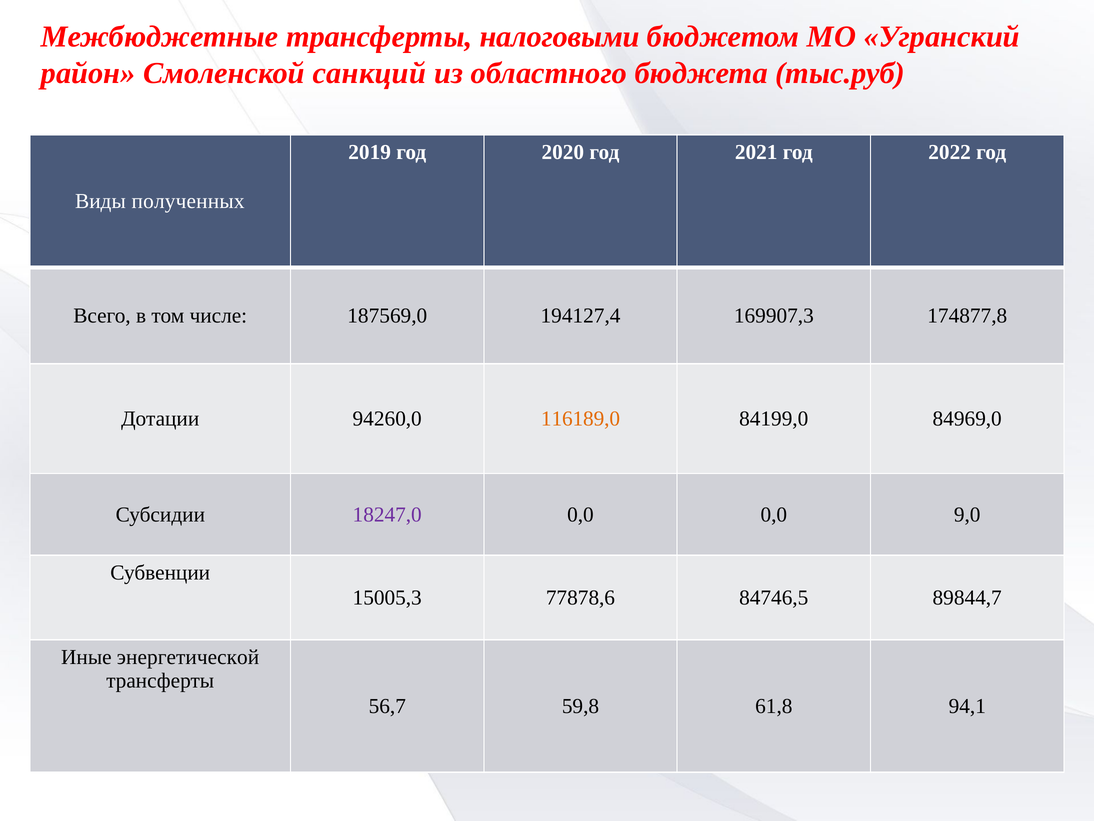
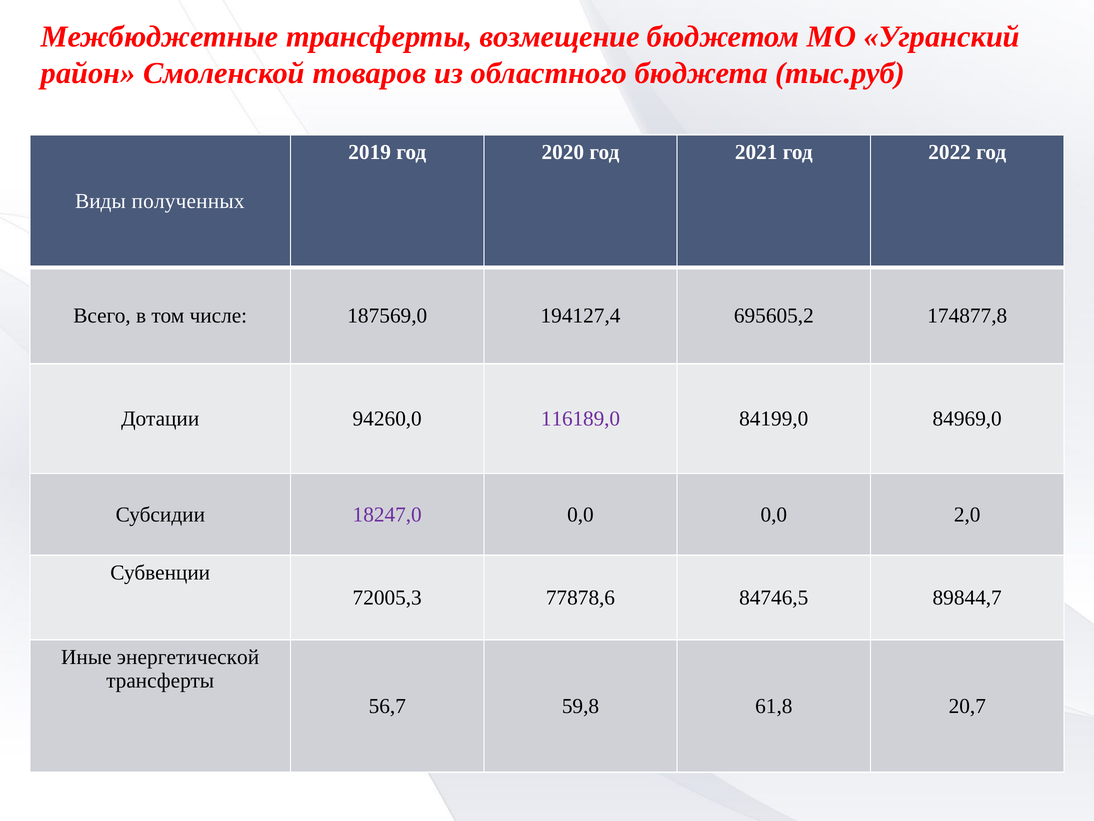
налоговыми: налоговыми -> возмещение
санкций: санкций -> товаров
169907,3: 169907,3 -> 695605,2
116189,0 colour: orange -> purple
9,0: 9,0 -> 2,0
15005,3: 15005,3 -> 72005,3
94,1: 94,1 -> 20,7
